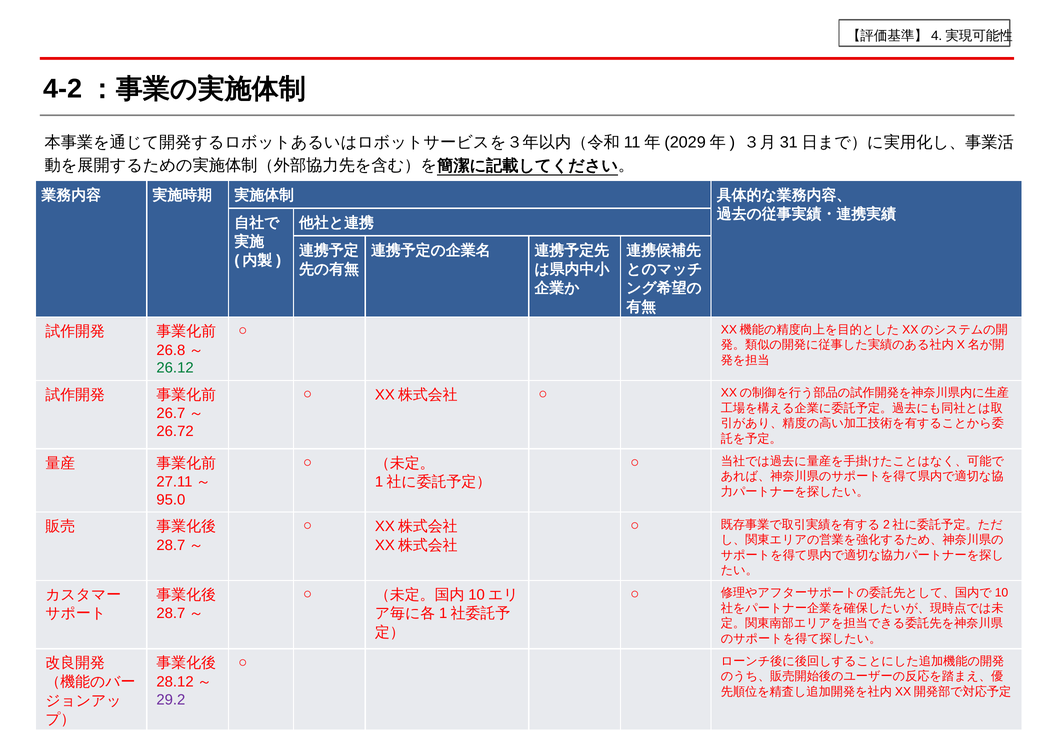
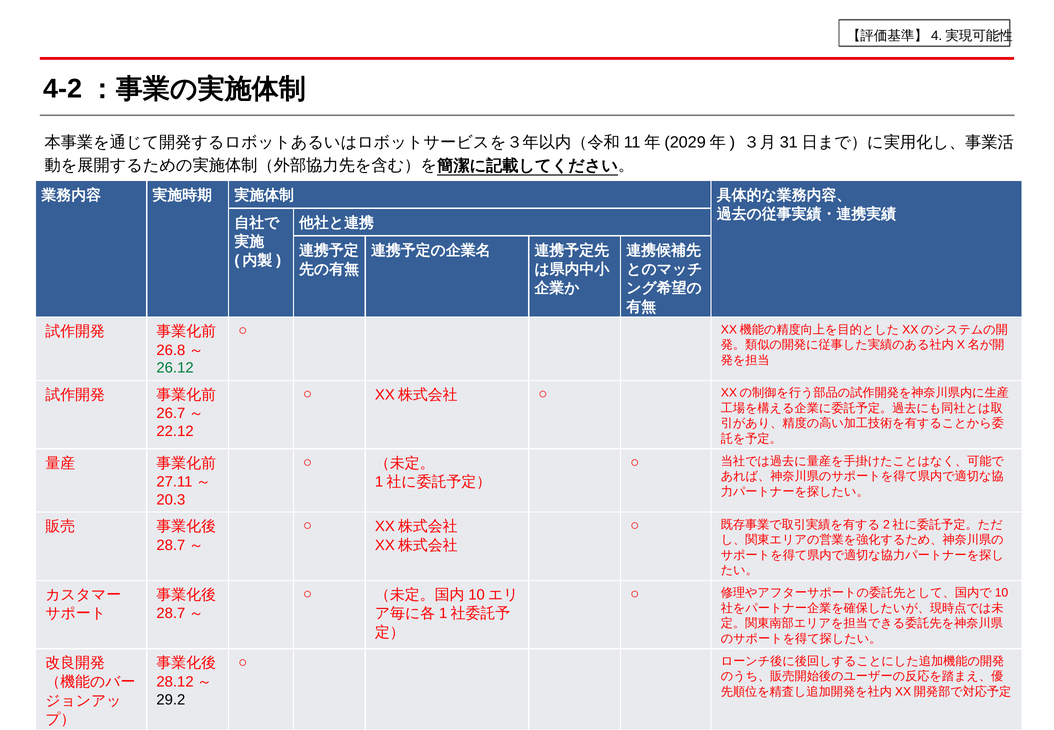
26.72: 26.72 -> 22.12
95.0: 95.0 -> 20.3
29.2 colour: purple -> black
